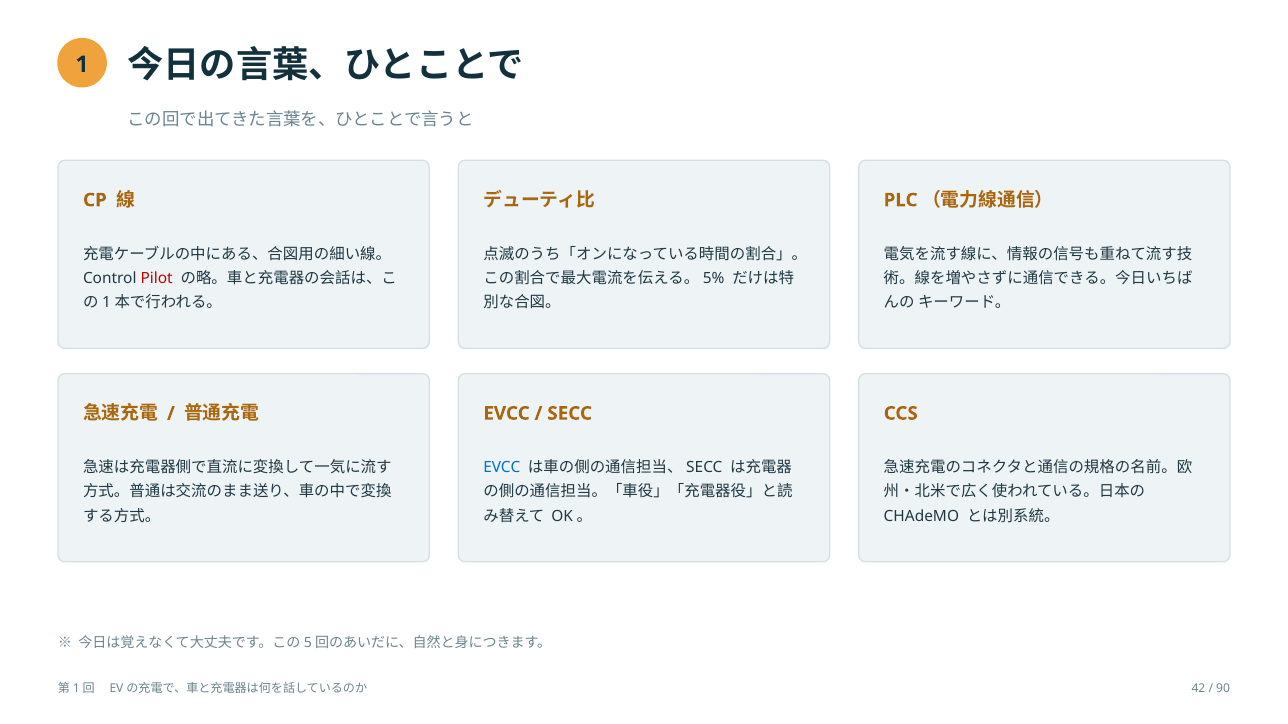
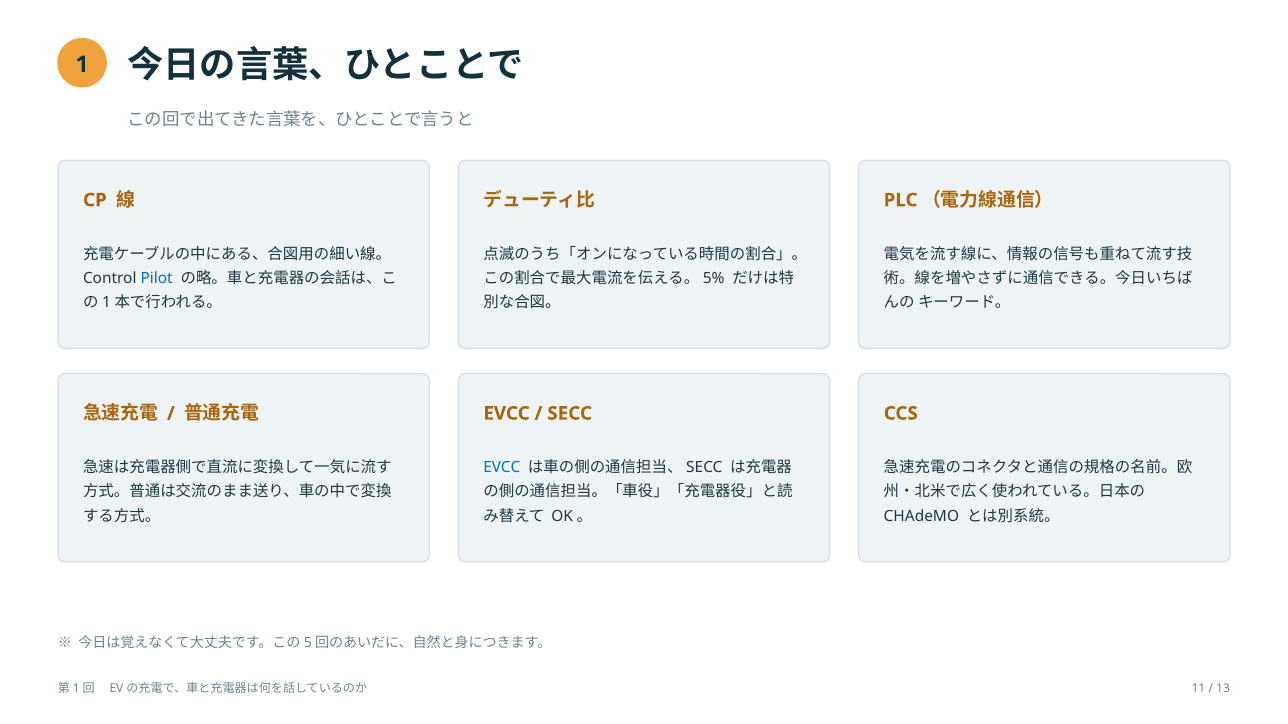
Pilot colour: red -> blue
42: 42 -> 11
90: 90 -> 13
